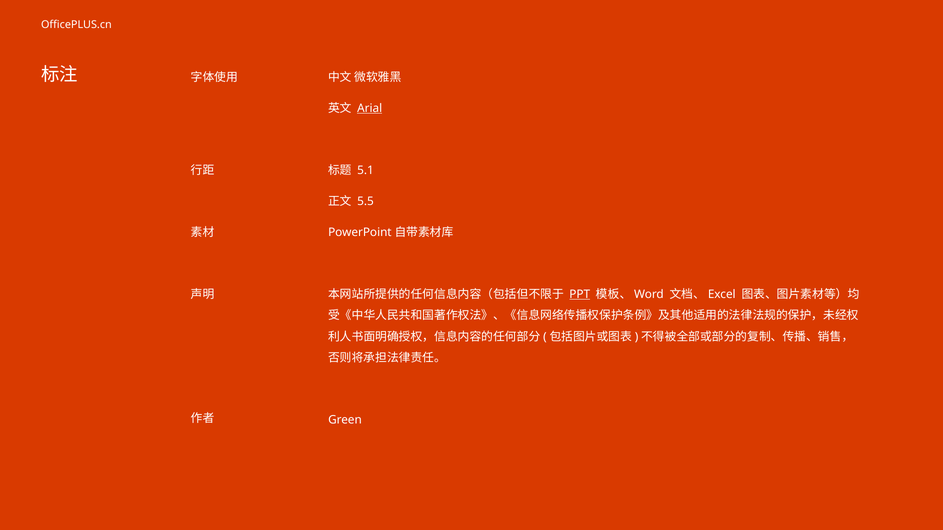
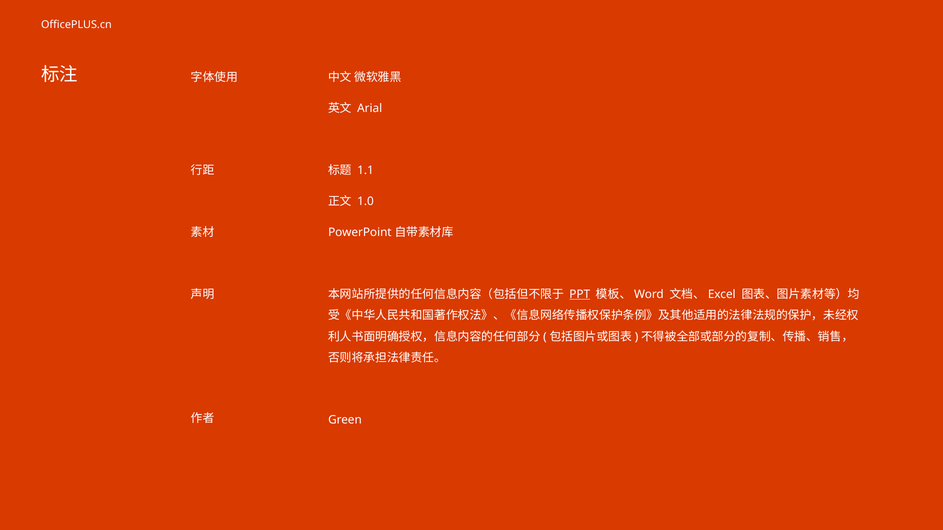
Arial underline: present -> none
5.1: 5.1 -> 1.1
5.5: 5.5 -> 1.0
